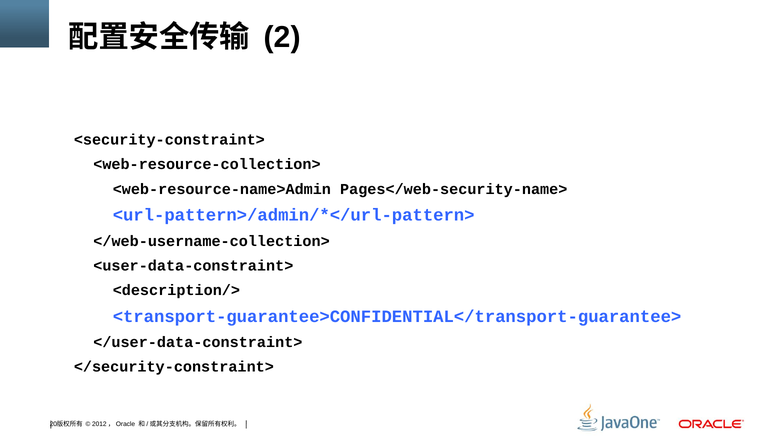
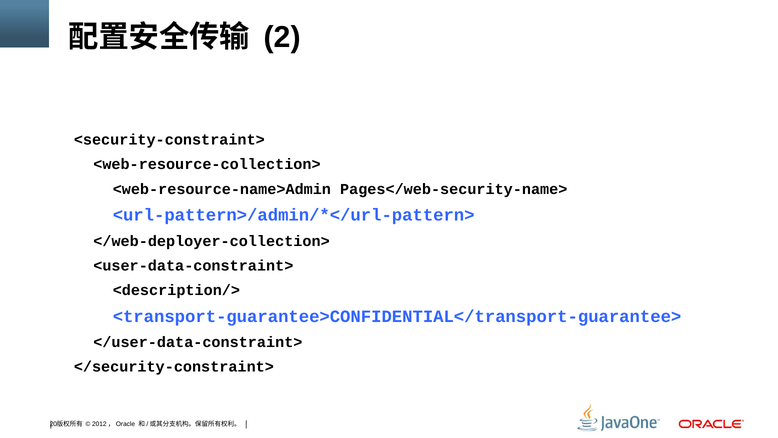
</web-username-collection>: </web-username-collection> -> </web-deployer-collection>
